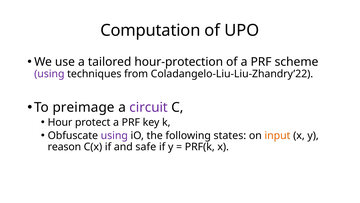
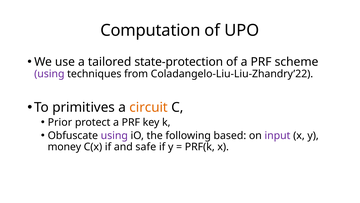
hour-protection: hour-protection -> state-protection
preimage: preimage -> primitives
circuit colour: purple -> orange
Hour: Hour -> Prior
states: states -> based
input colour: orange -> purple
reason: reason -> money
